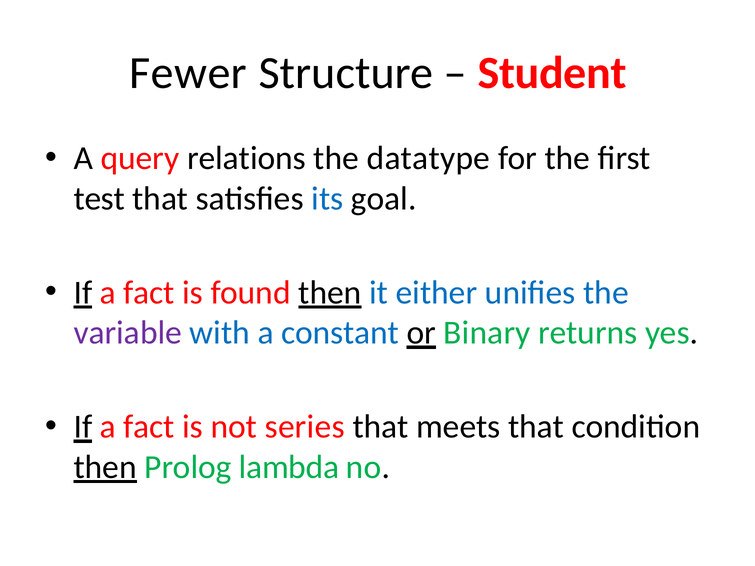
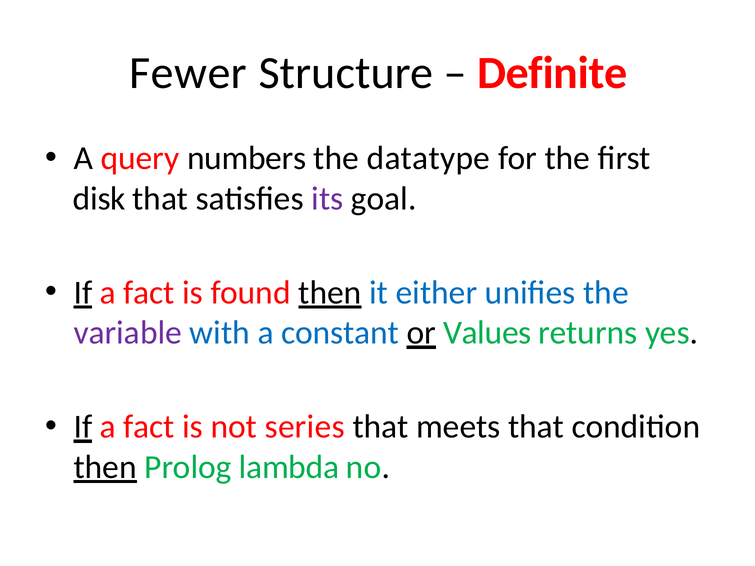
Student: Student -> Definite
relations: relations -> numbers
test: test -> disk
its colour: blue -> purple
Binary: Binary -> Values
